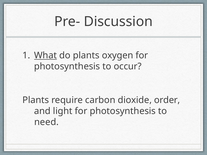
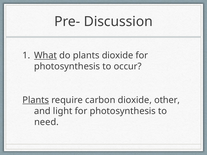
plants oxygen: oxygen -> dioxide
Plants at (36, 100) underline: none -> present
order: order -> other
